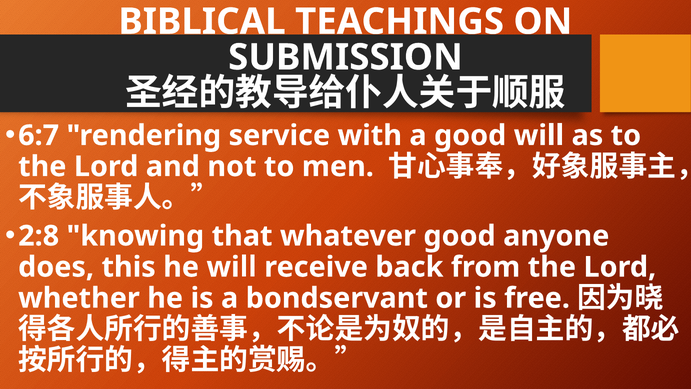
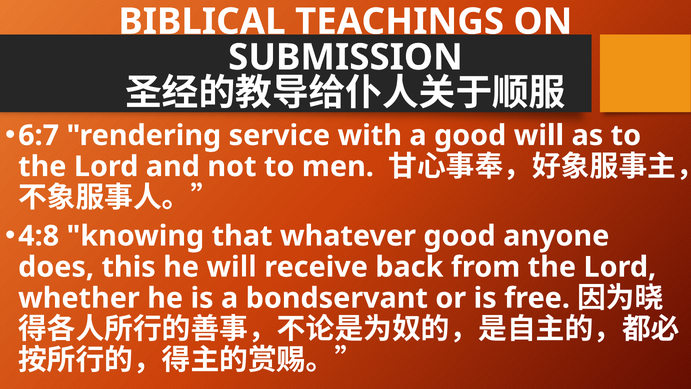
2:8: 2:8 -> 4:8
